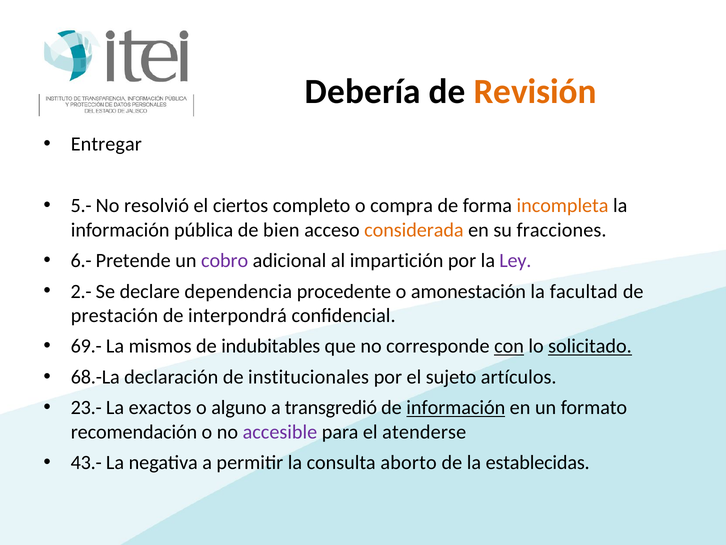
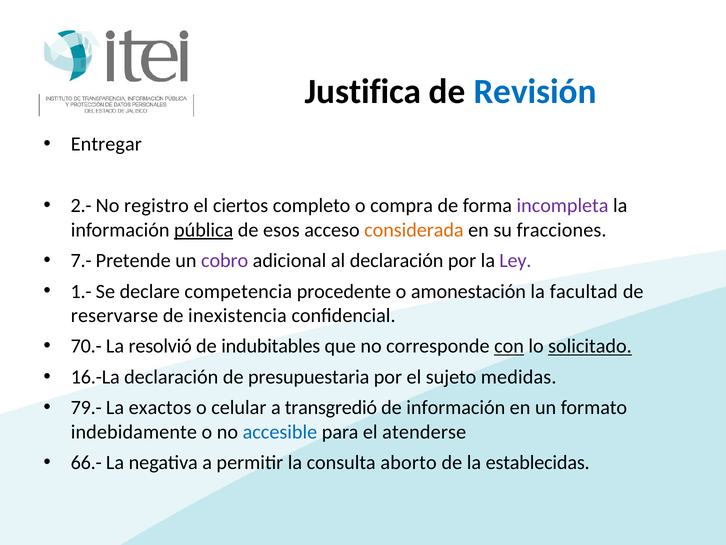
Debería: Debería -> Justifica
Revisión colour: orange -> blue
5.-: 5.- -> 2.-
resolvió: resolvió -> registro
incompleta colour: orange -> purple
pública underline: none -> present
bien: bien -> esos
6.-: 6.- -> 7.-
al impartición: impartición -> declaración
2.-: 2.- -> 1.-
dependencia: dependencia -> competencia
prestación: prestación -> reservarse
interpondrá: interpondrá -> inexistencia
69.-: 69.- -> 70.-
mismos: mismos -> resolvió
68.-La: 68.-La -> 16.-La
institucionales: institucionales -> presupuestaria
artículos: artículos -> medidas
23.-: 23.- -> 79.-
alguno: alguno -> celular
información at (456, 407) underline: present -> none
recomendación: recomendación -> indebidamente
accesible colour: purple -> blue
43.-: 43.- -> 66.-
